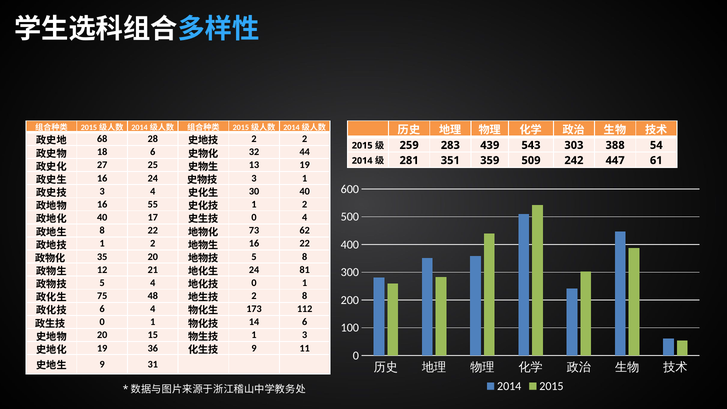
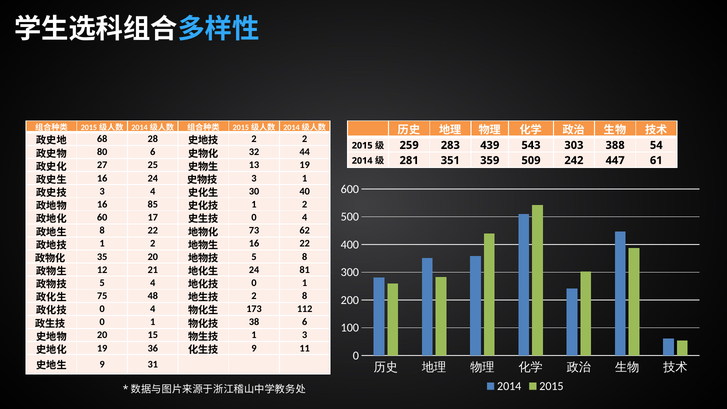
18: 18 -> 80
55: 55 -> 85
40 at (102, 217): 40 -> 60
6 at (102, 309): 6 -> 0
14: 14 -> 38
